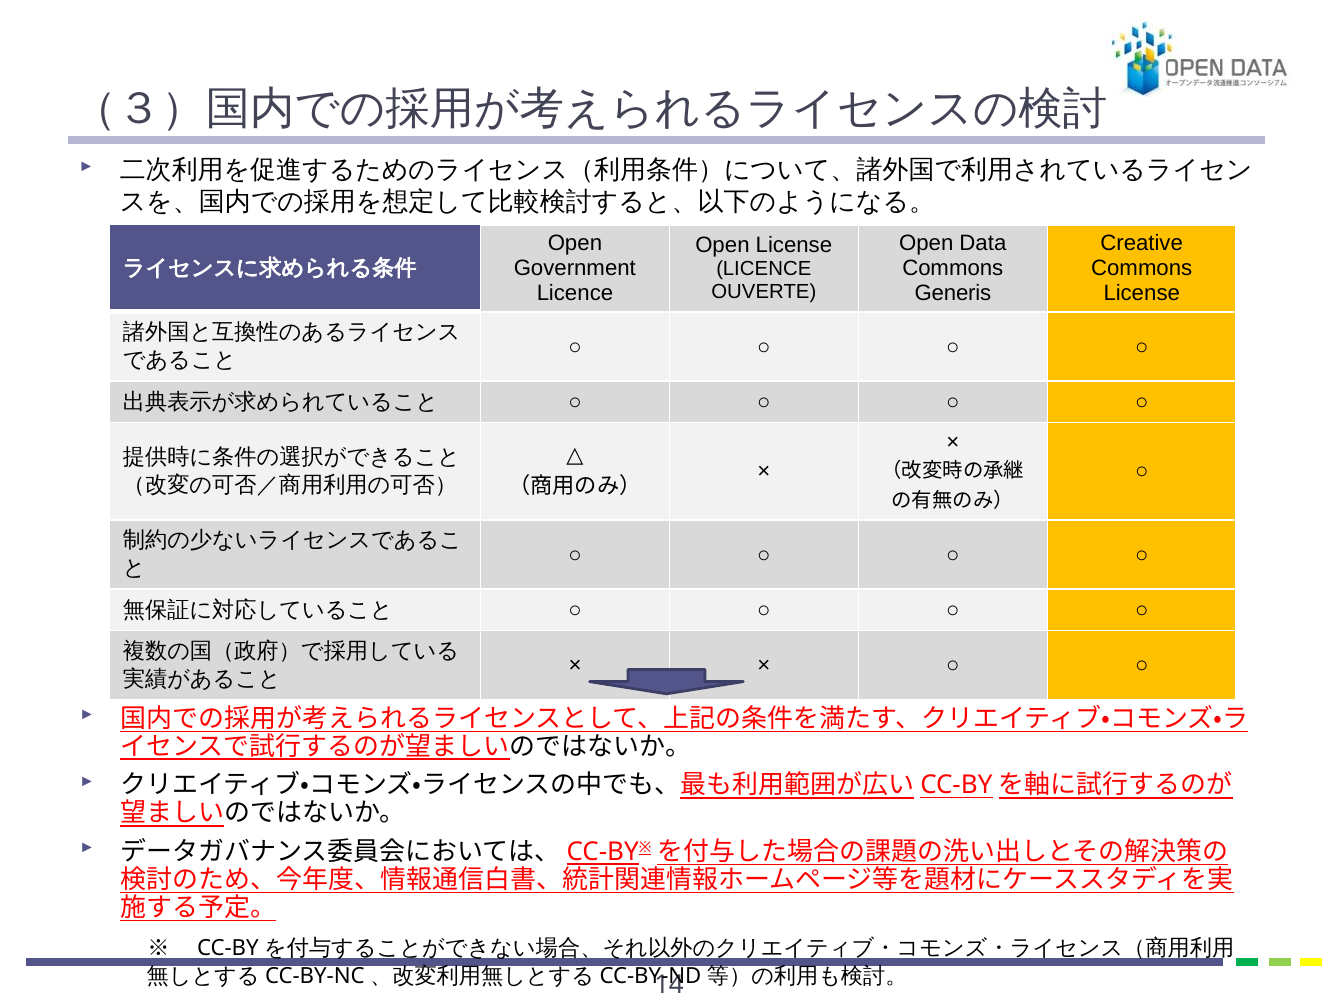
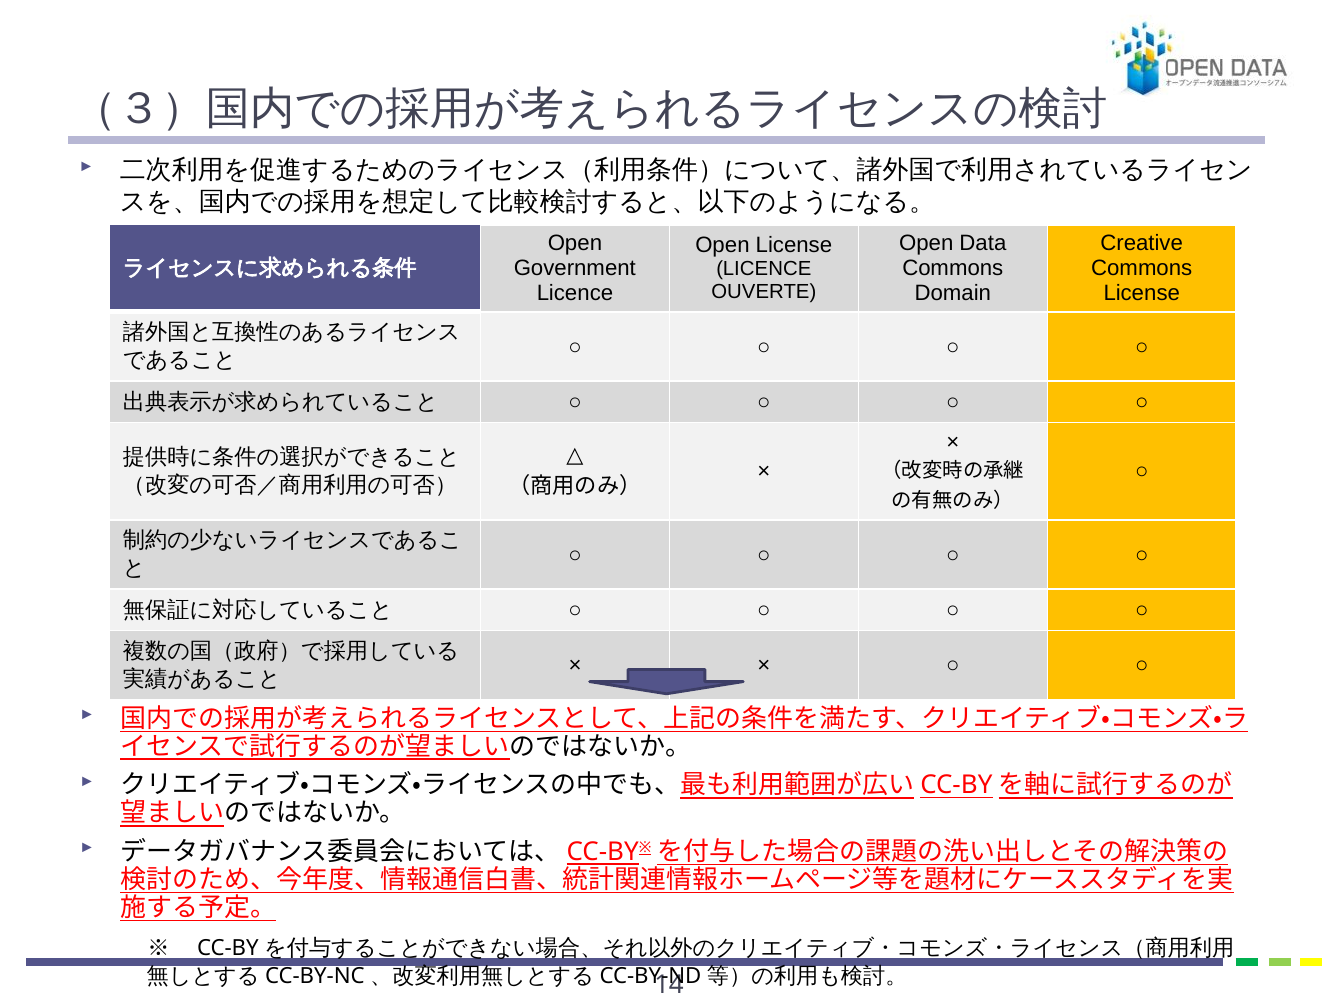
Generis: Generis -> Domain
